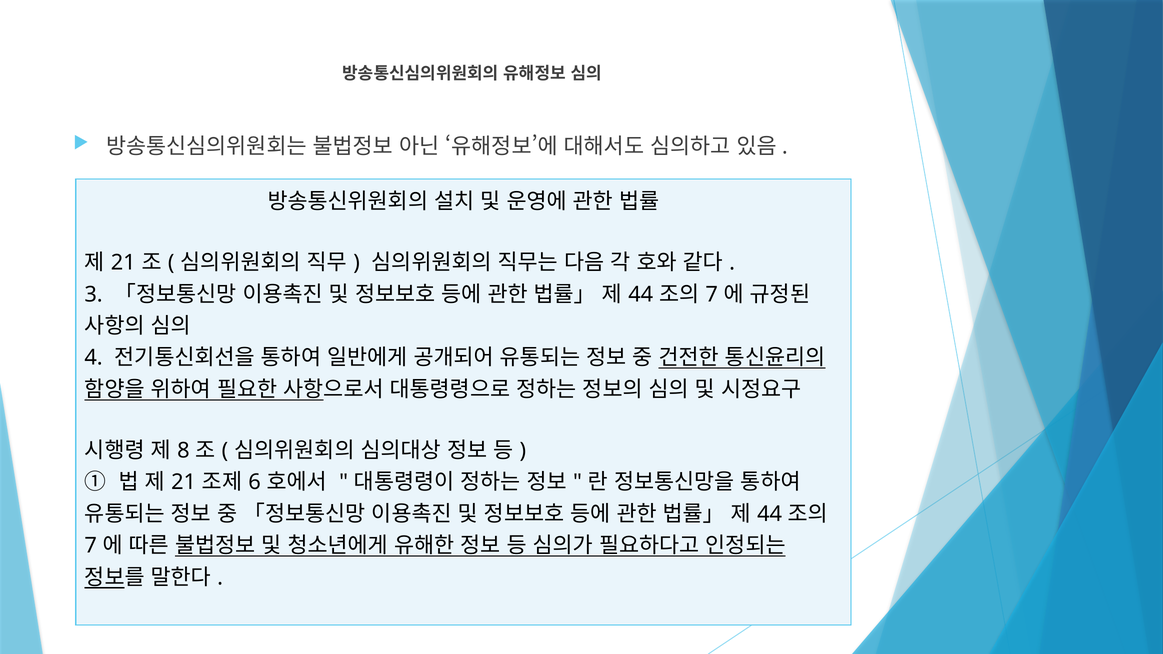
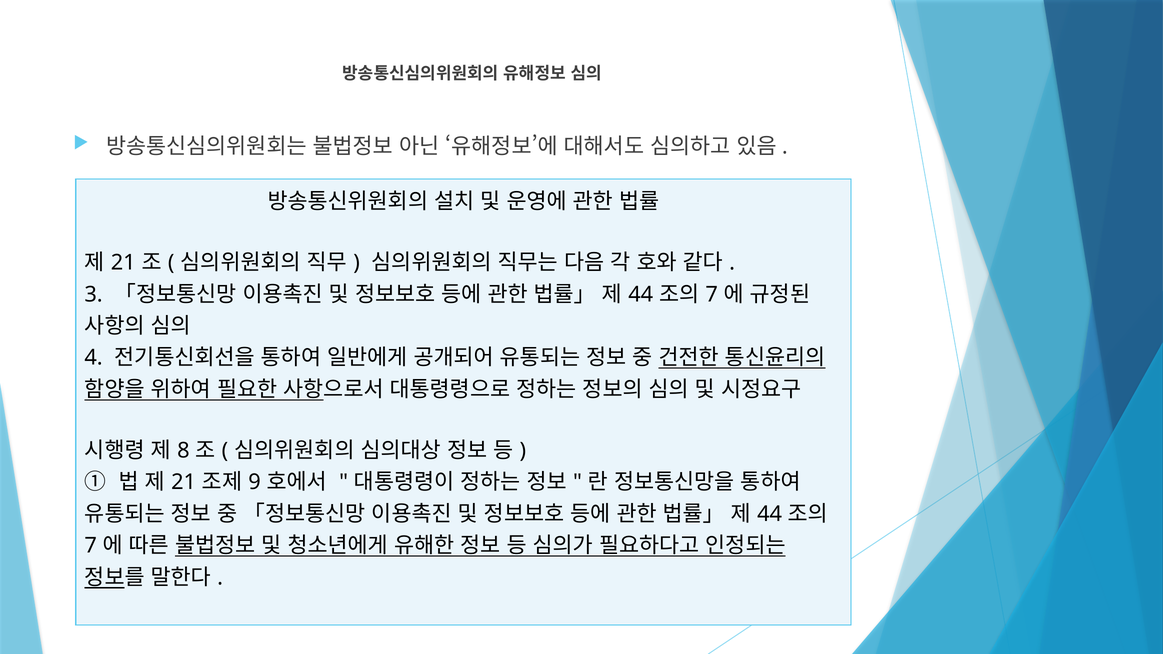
6: 6 -> 9
